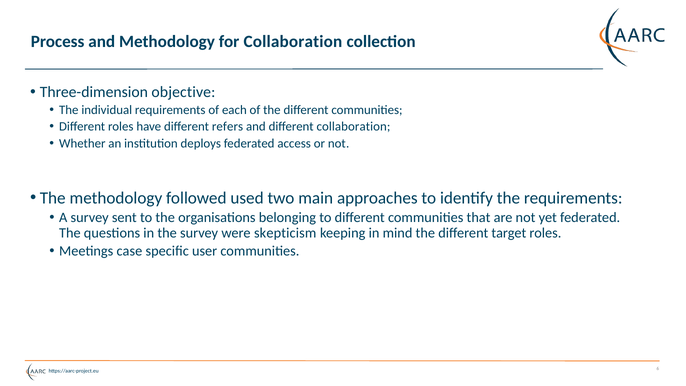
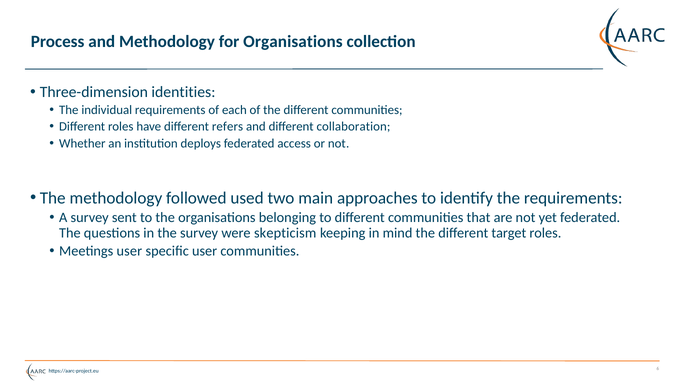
for Collaboration: Collaboration -> Organisations
objective: objective -> identities
Meetings case: case -> user
